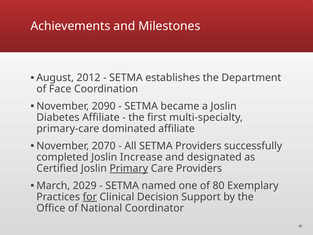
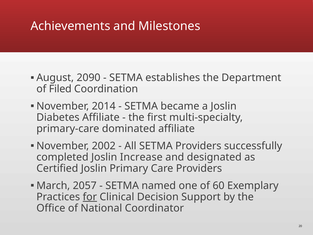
2012: 2012 -> 2090
Face: Face -> Filed
2090: 2090 -> 2014
2070: 2070 -> 2002
Primary underline: present -> none
2029: 2029 -> 2057
80: 80 -> 60
